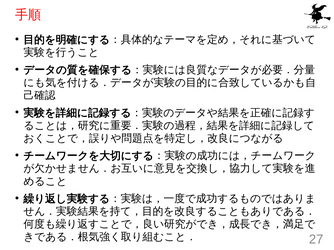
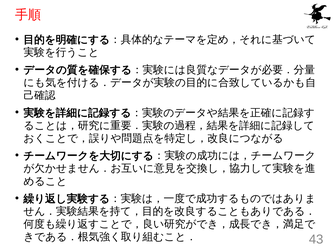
27: 27 -> 43
